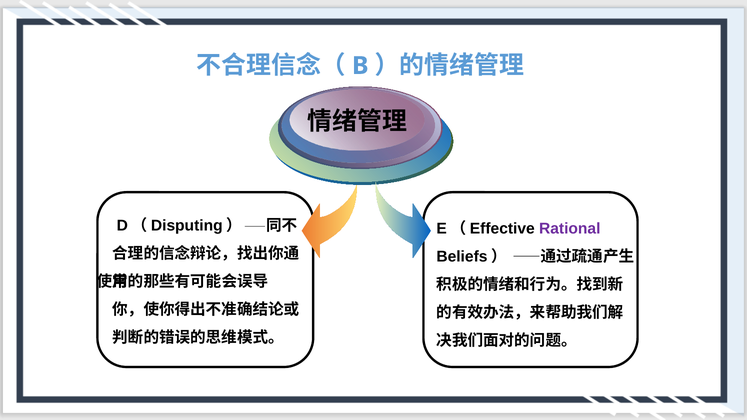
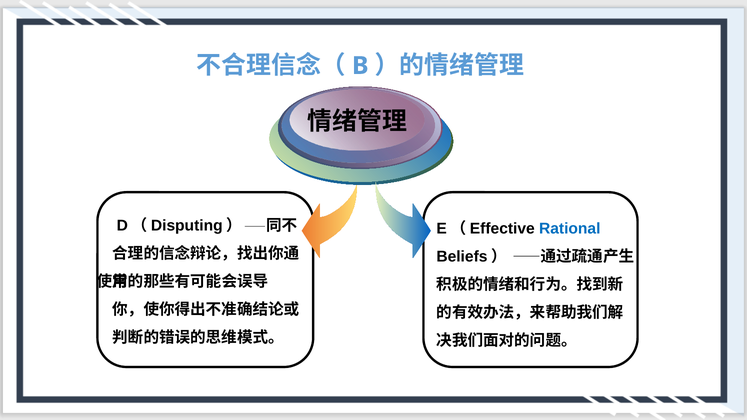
Rational colour: purple -> blue
